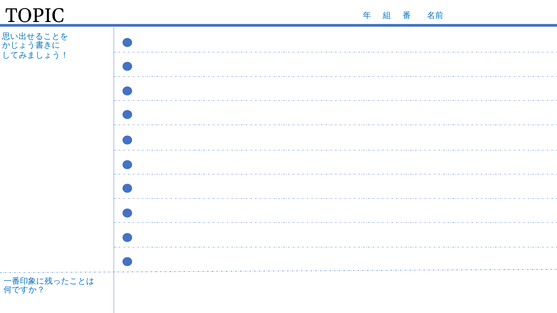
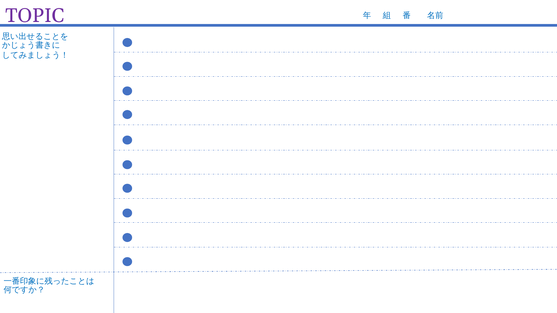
TOPIC colour: black -> purple
